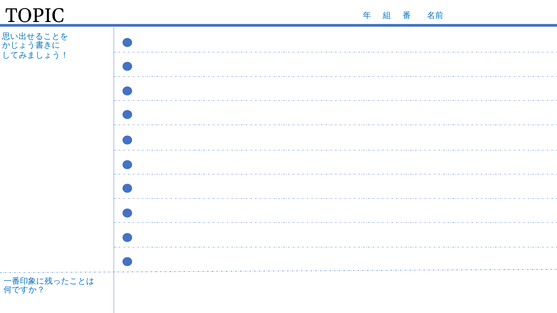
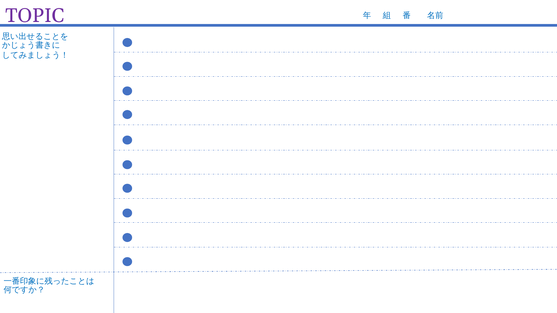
TOPIC colour: black -> purple
